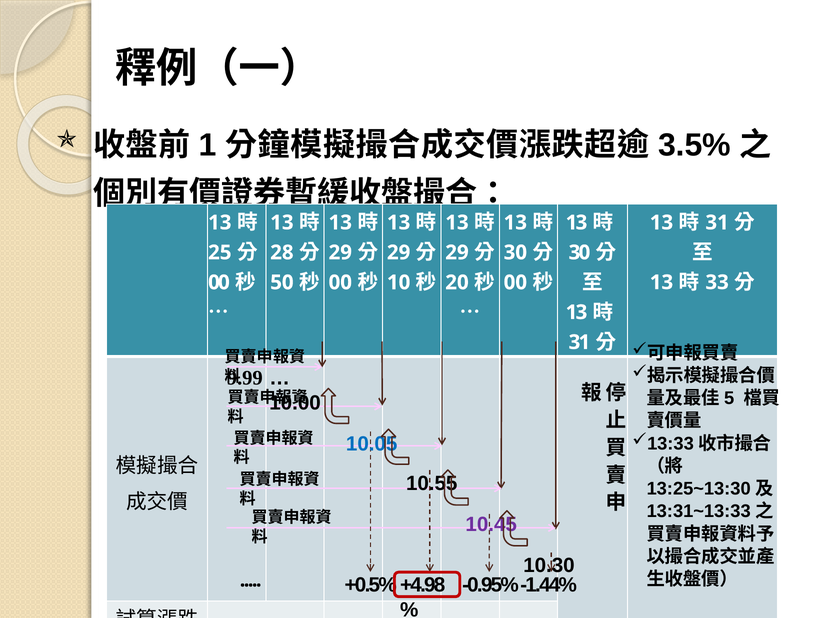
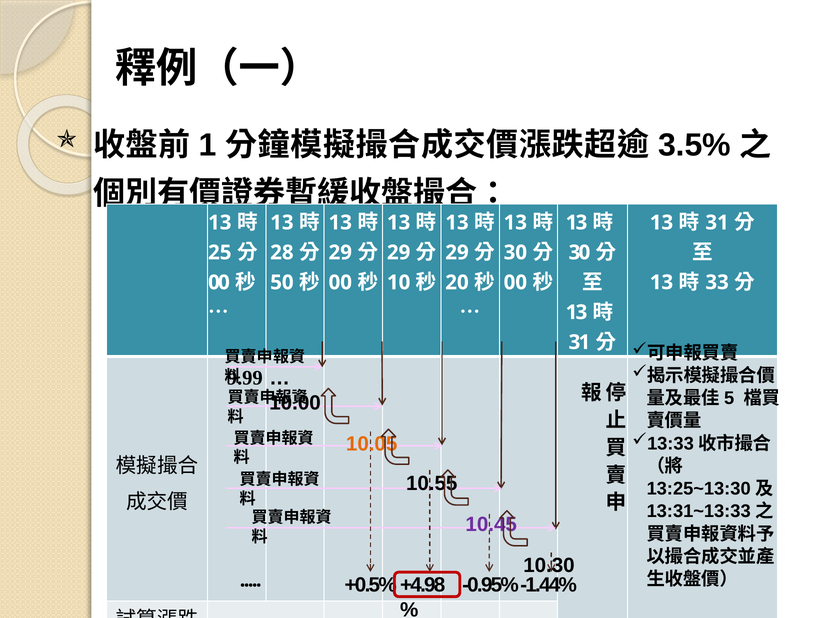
10.05 colour: blue -> orange
